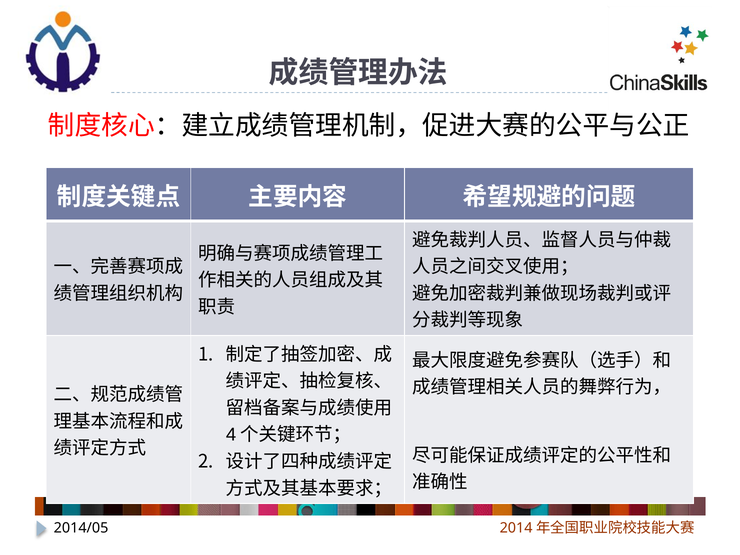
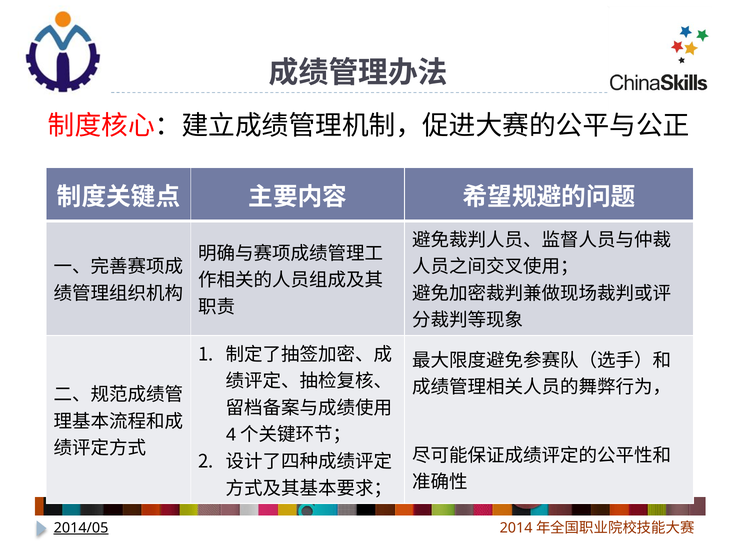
2014/05 underline: none -> present
